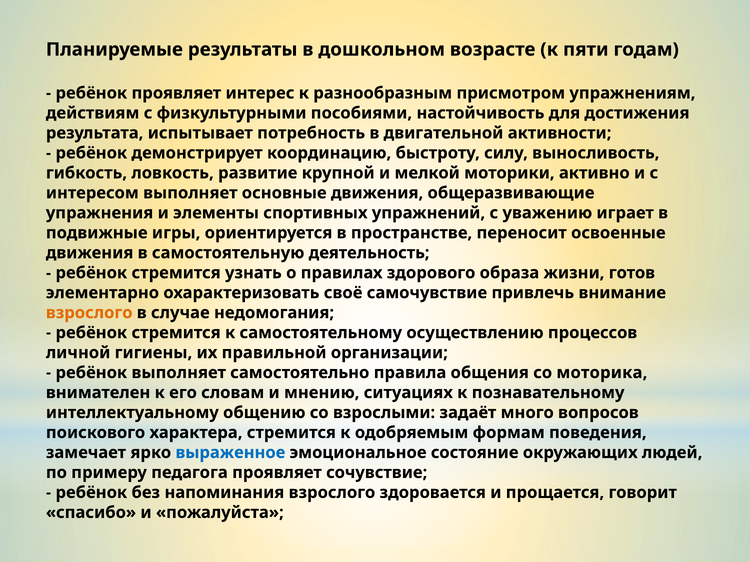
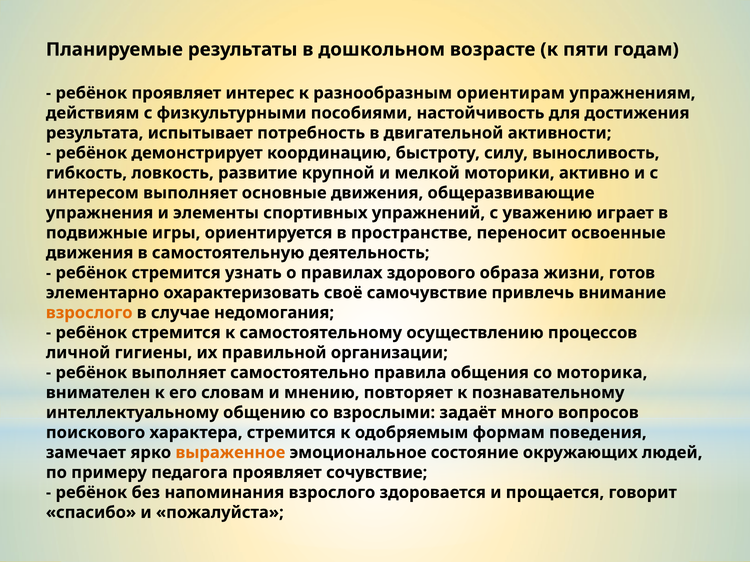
присмотром: присмотром -> ориентирам
ситуациях: ситуациях -> повторяет
выраженное colour: blue -> orange
